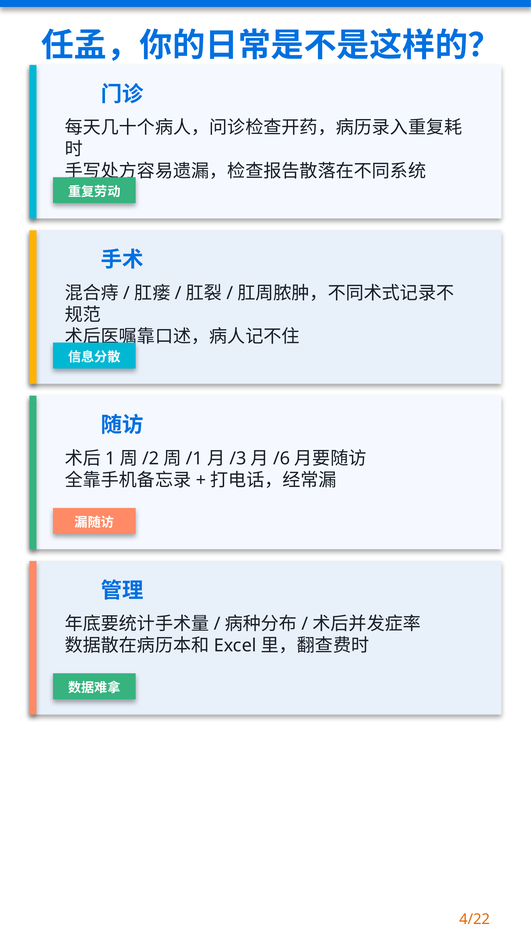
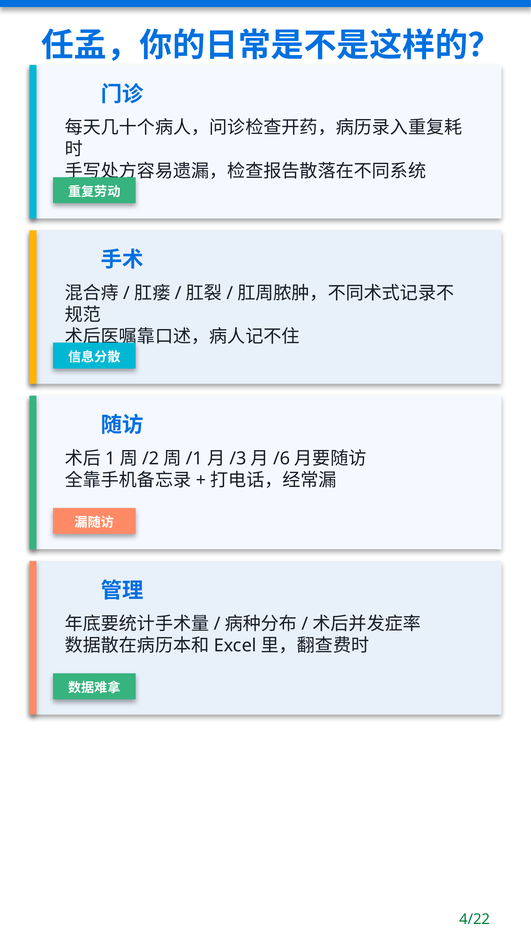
4/22 colour: orange -> green
